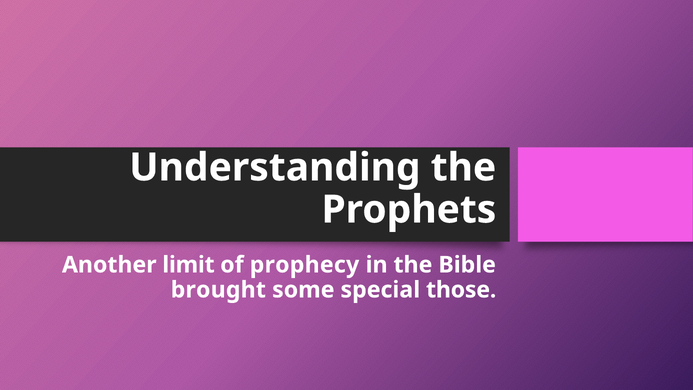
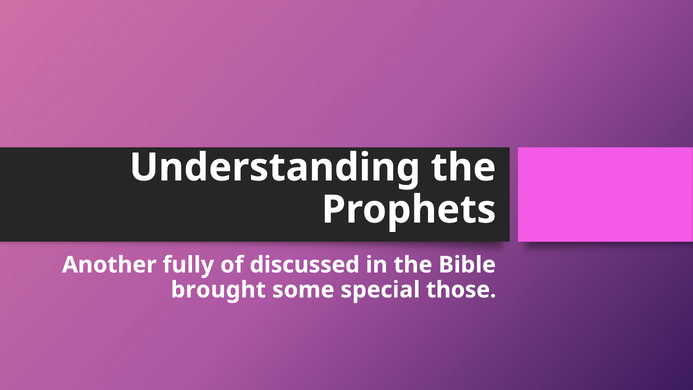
limit: limit -> fully
prophecy: prophecy -> discussed
